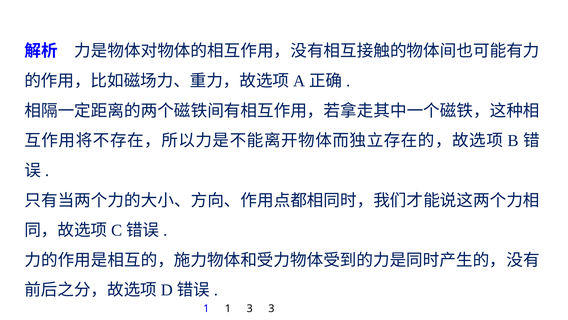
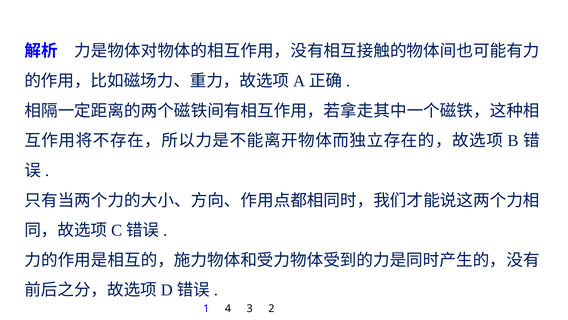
1 1: 1 -> 4
3 3: 3 -> 2
